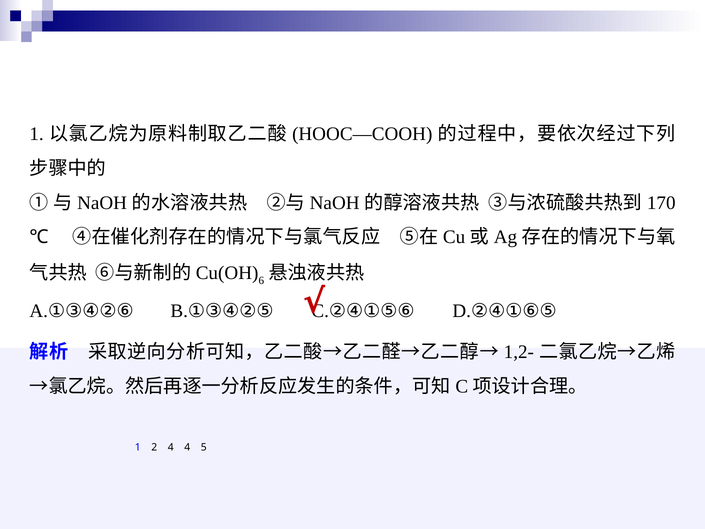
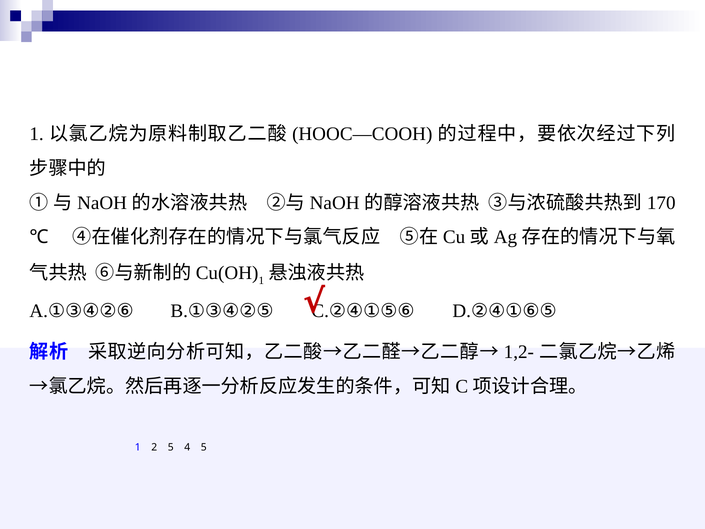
6 at (261, 280): 6 -> 1
2 4: 4 -> 5
